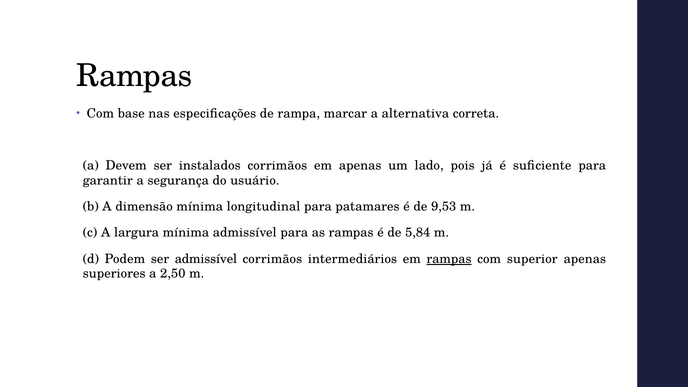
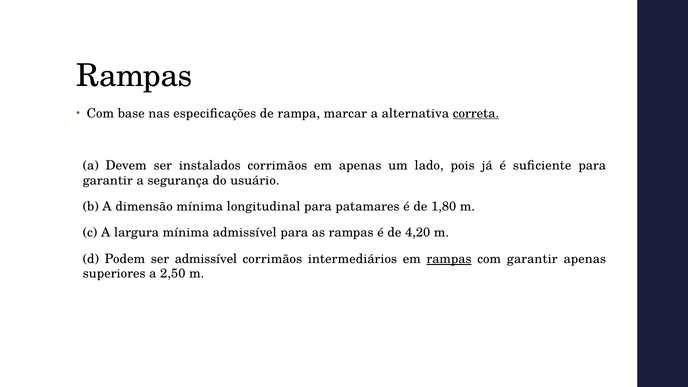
correta underline: none -> present
9,53: 9,53 -> 1,80
5,84: 5,84 -> 4,20
com superior: superior -> garantir
